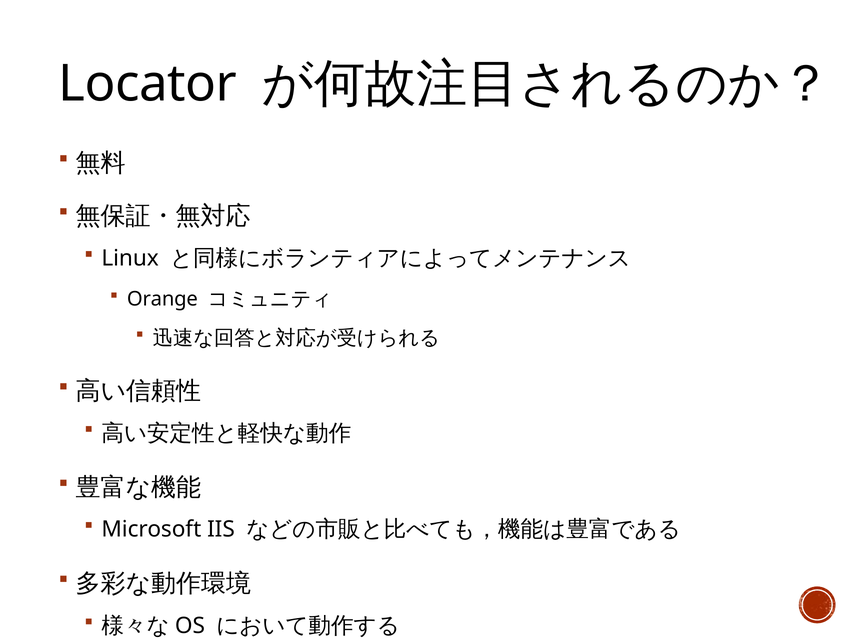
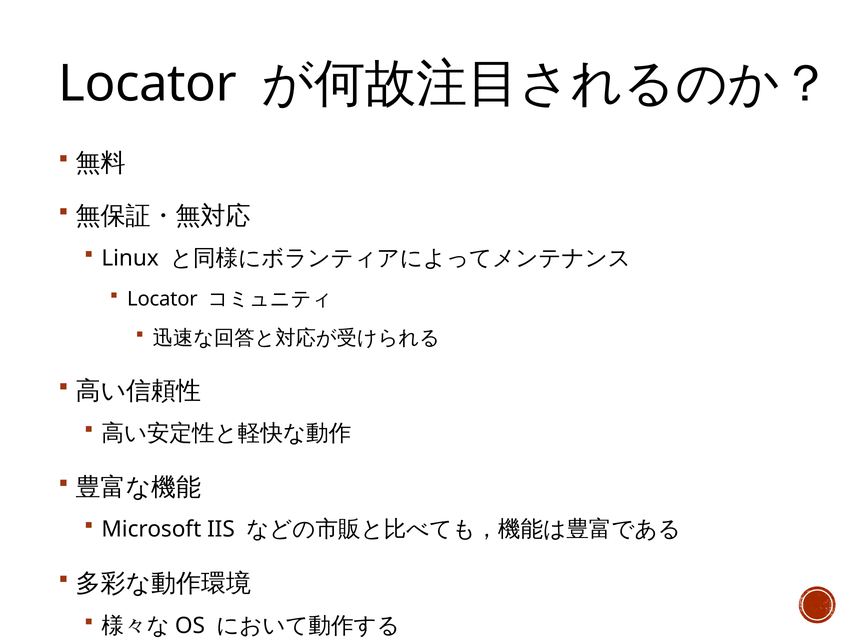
Orange at (162, 299): Orange -> Locator
